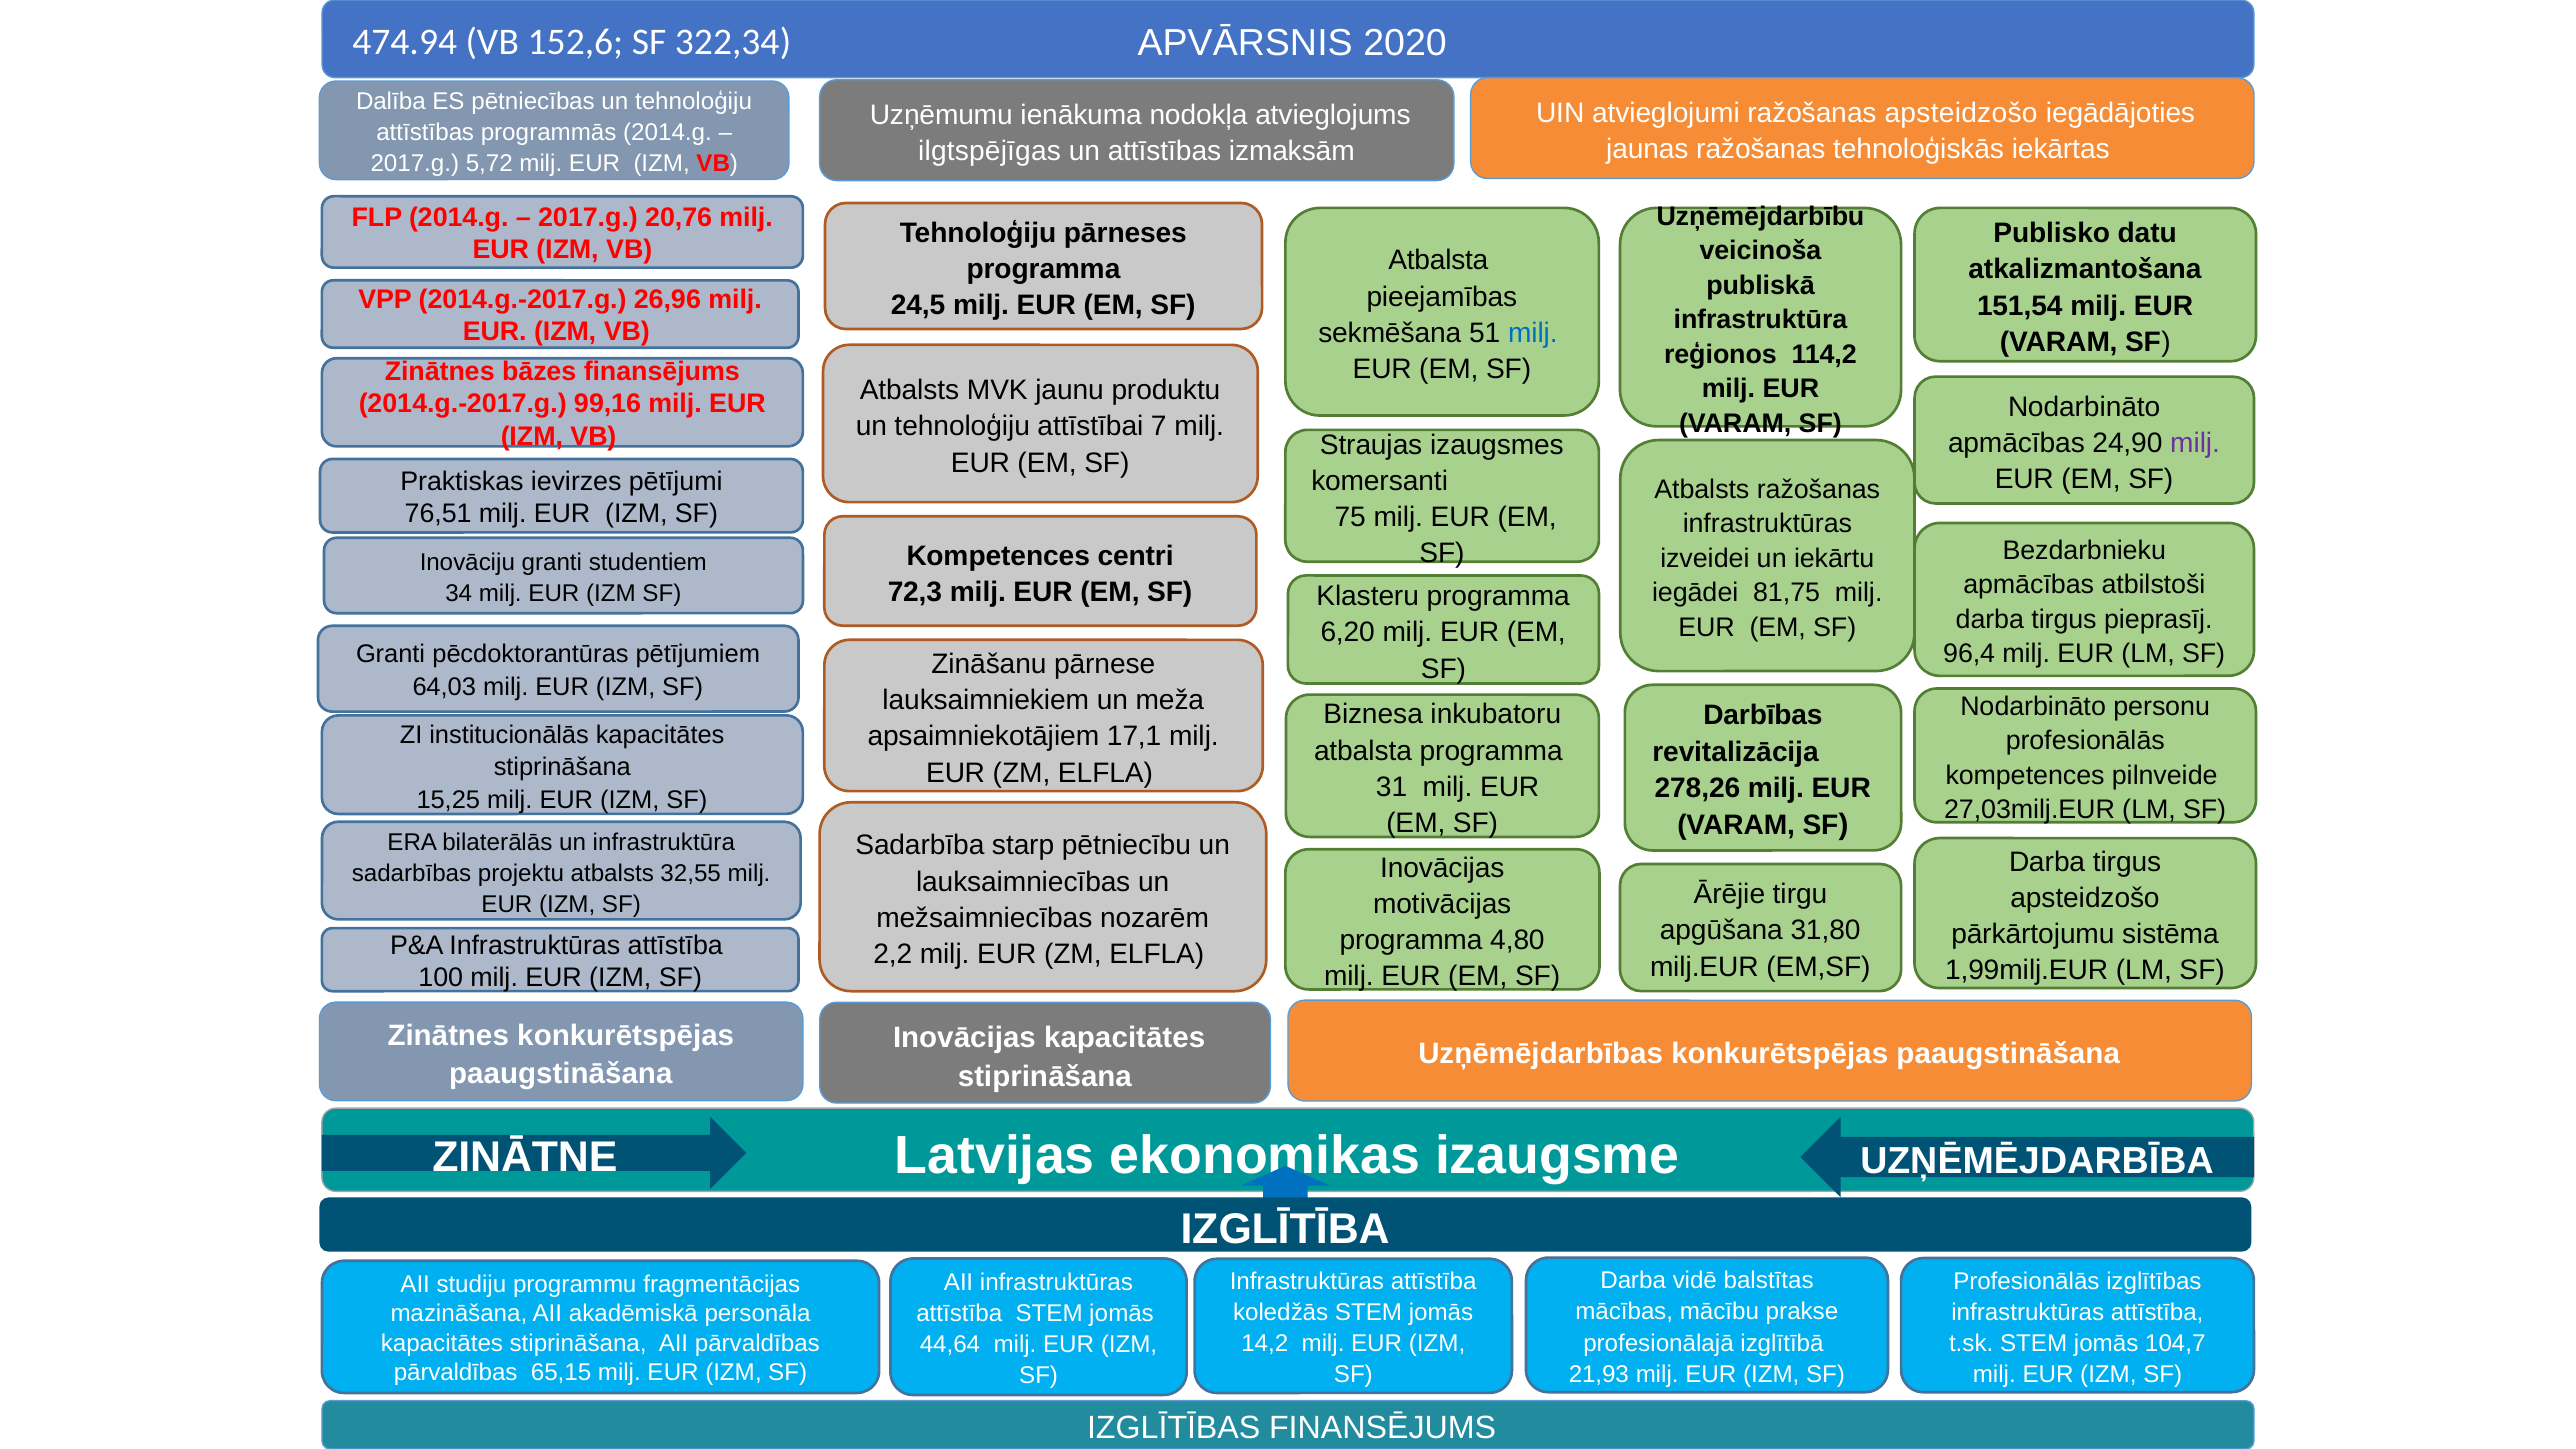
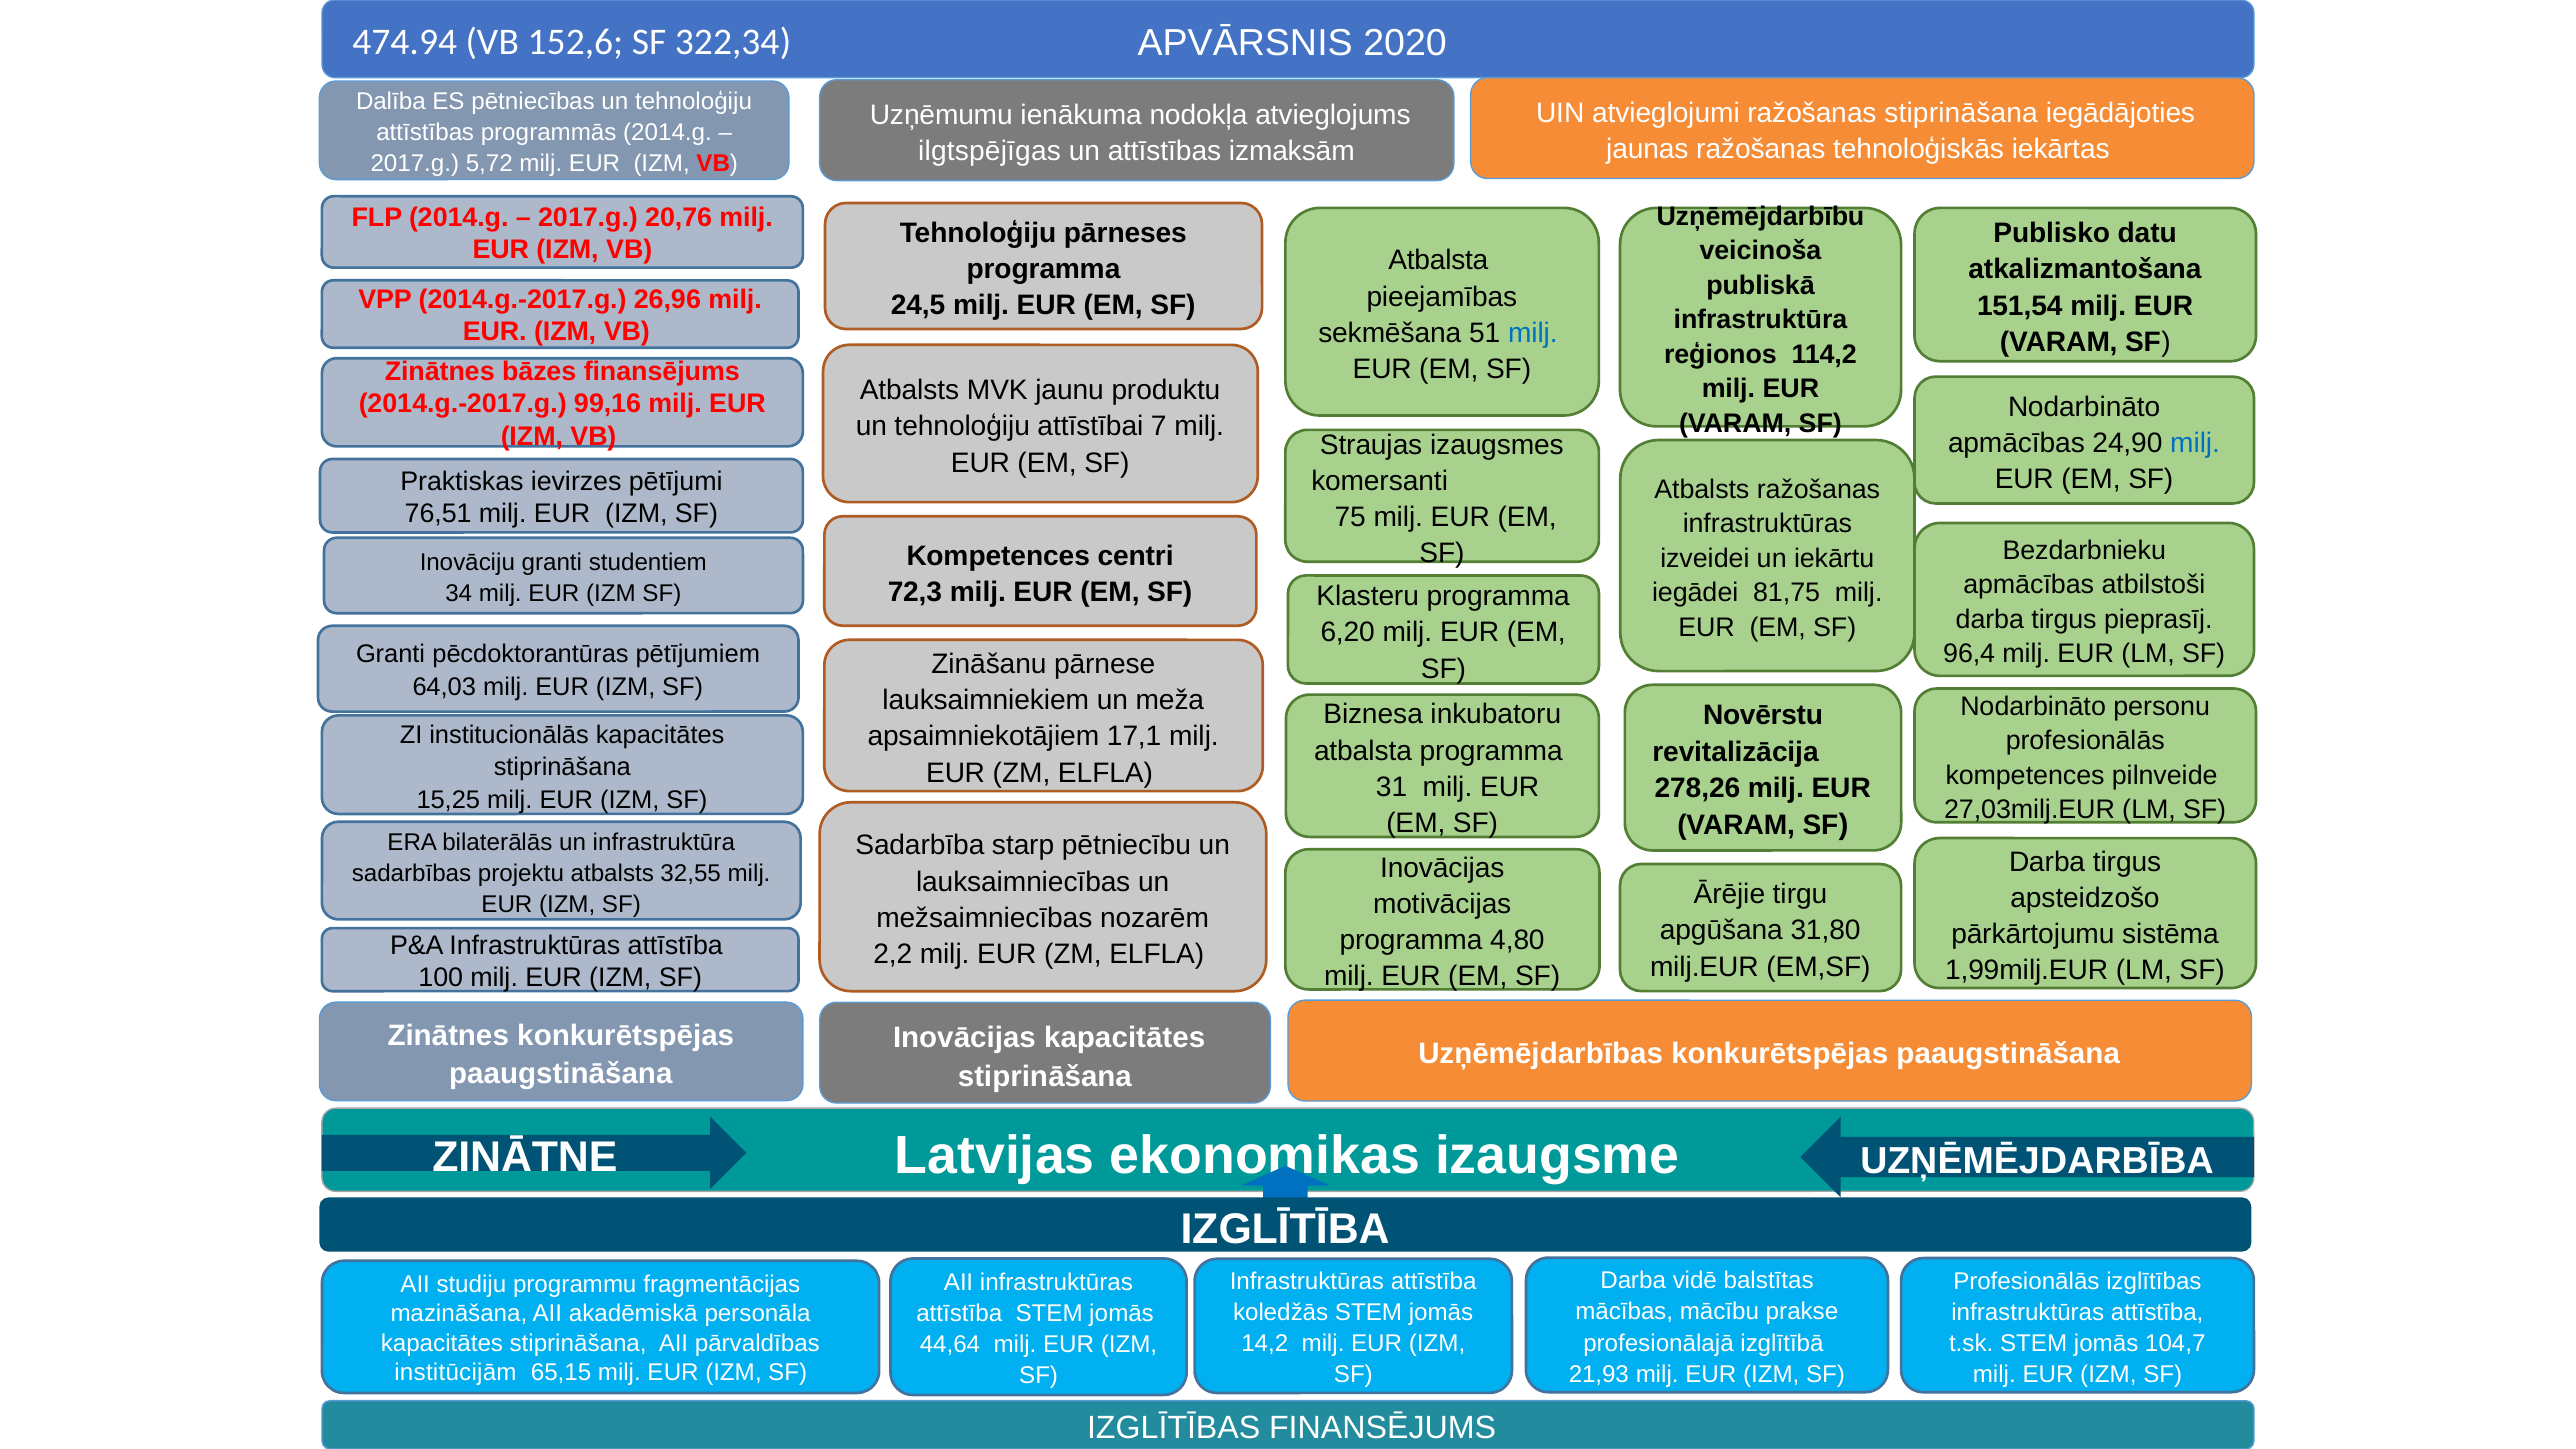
ražošanas apsteidzošo: apsteidzošo -> stiprināšana
milj at (2195, 443) colour: purple -> blue
Darbības: Darbības -> Novērstu
pārvaldības at (456, 1372): pārvaldības -> institūcijām
